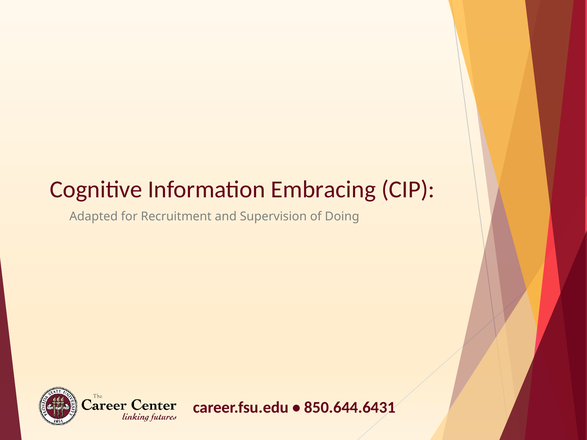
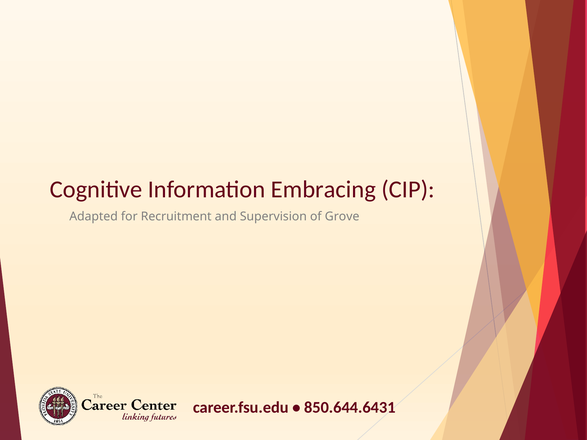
Doing: Doing -> Grove
